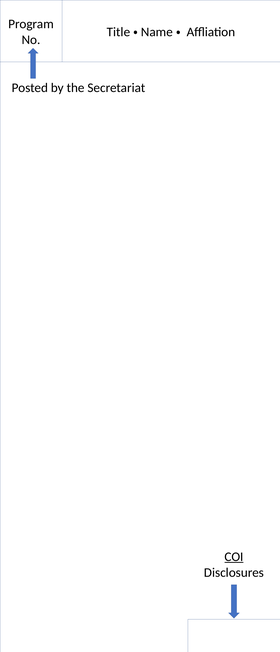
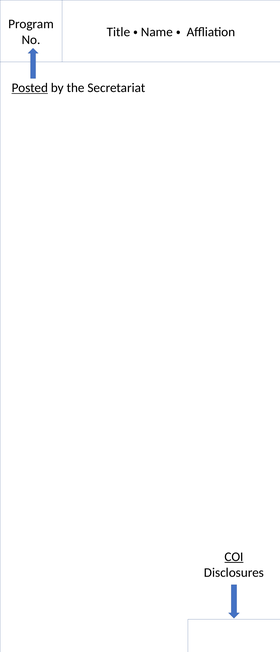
Posted underline: none -> present
